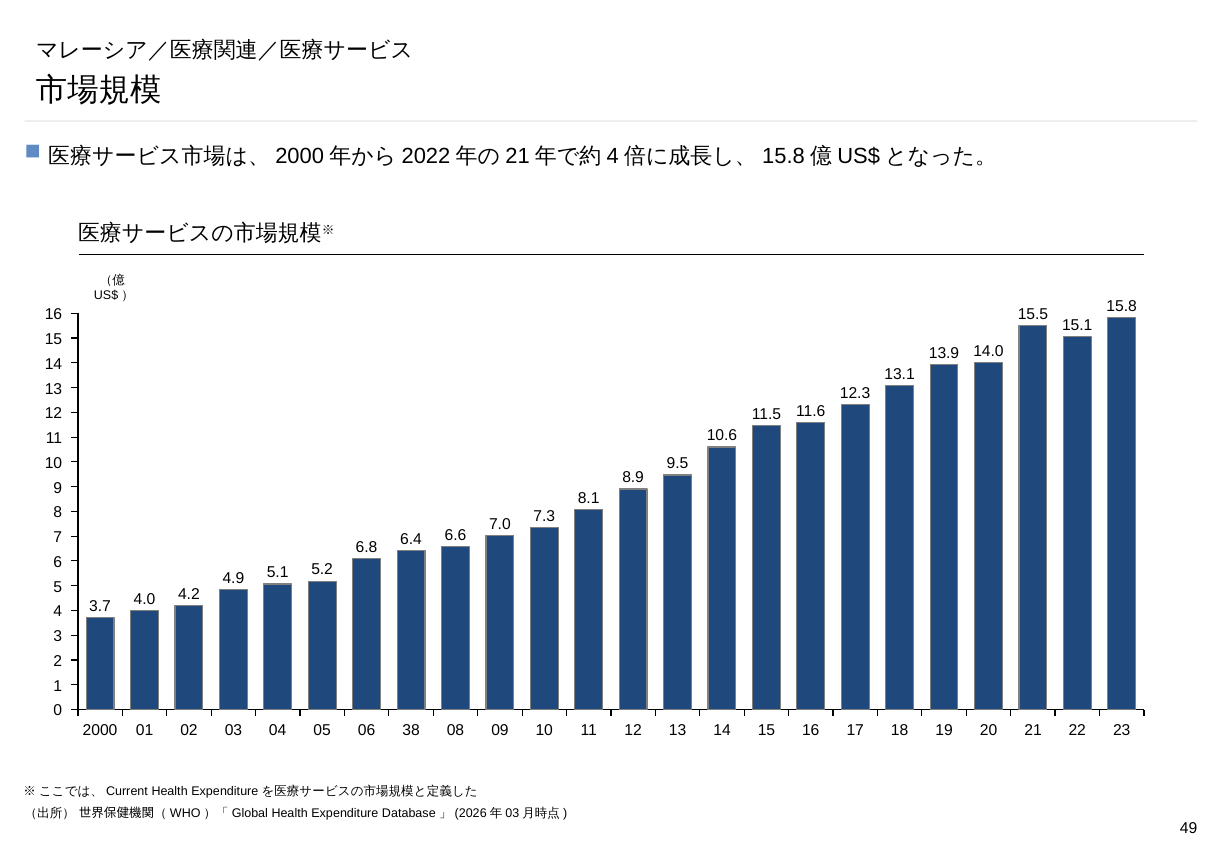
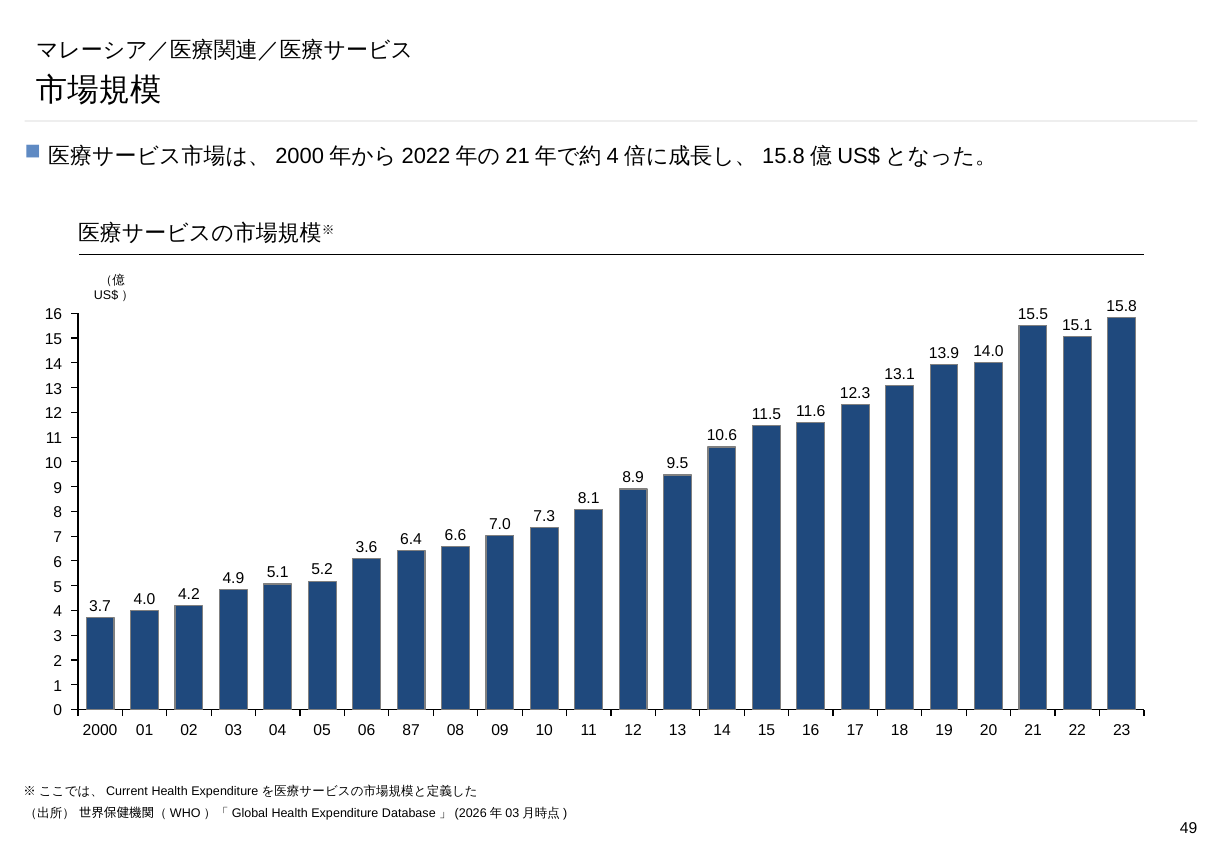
6.8: 6.8 -> 3.6
38: 38 -> 87
